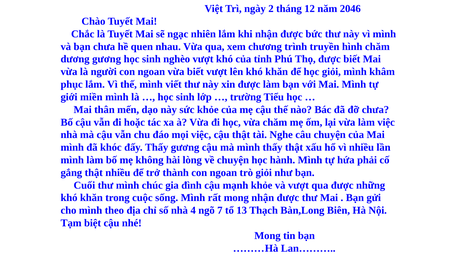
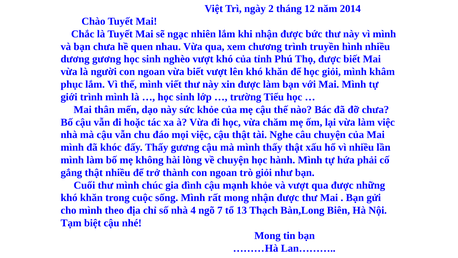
2046: 2046 -> 2014
hình chăm: chăm -> nhiều
giới miền: miền -> trình
